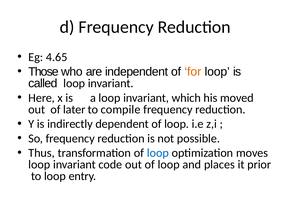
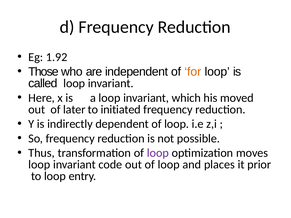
4.65: 4.65 -> 1.92
compile: compile -> initiated
loop at (158, 153) colour: blue -> purple
